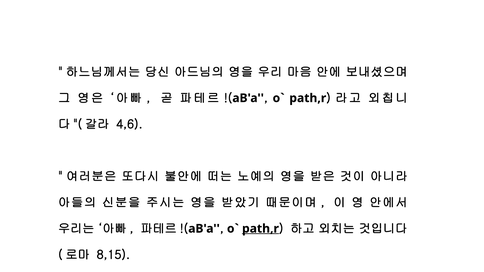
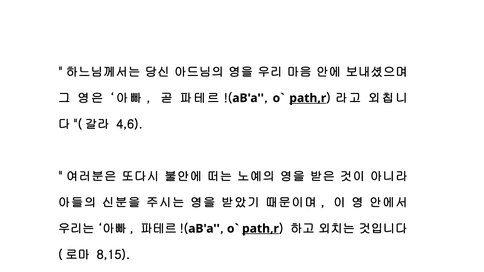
path,r at (308, 98) underline: none -> present
